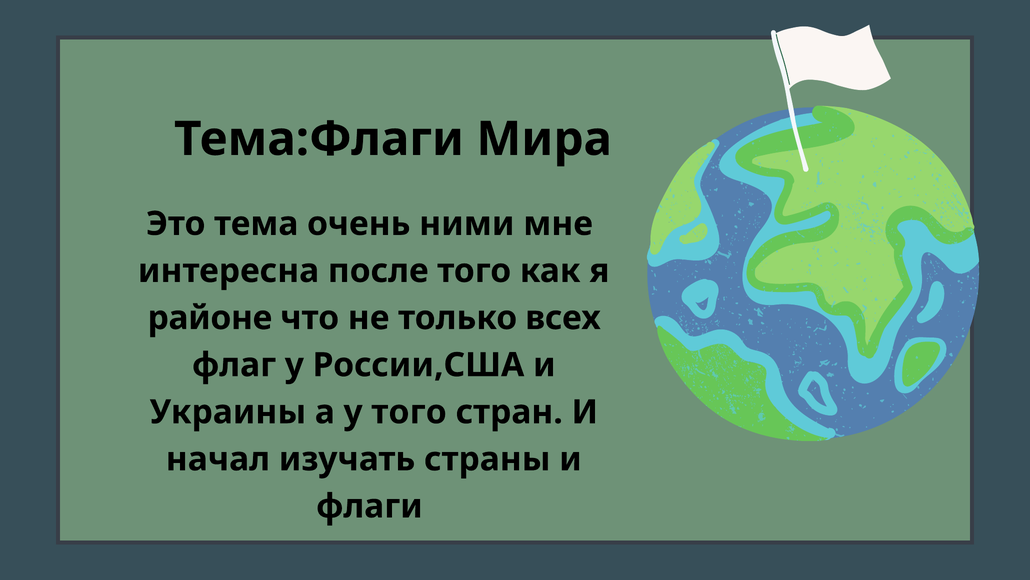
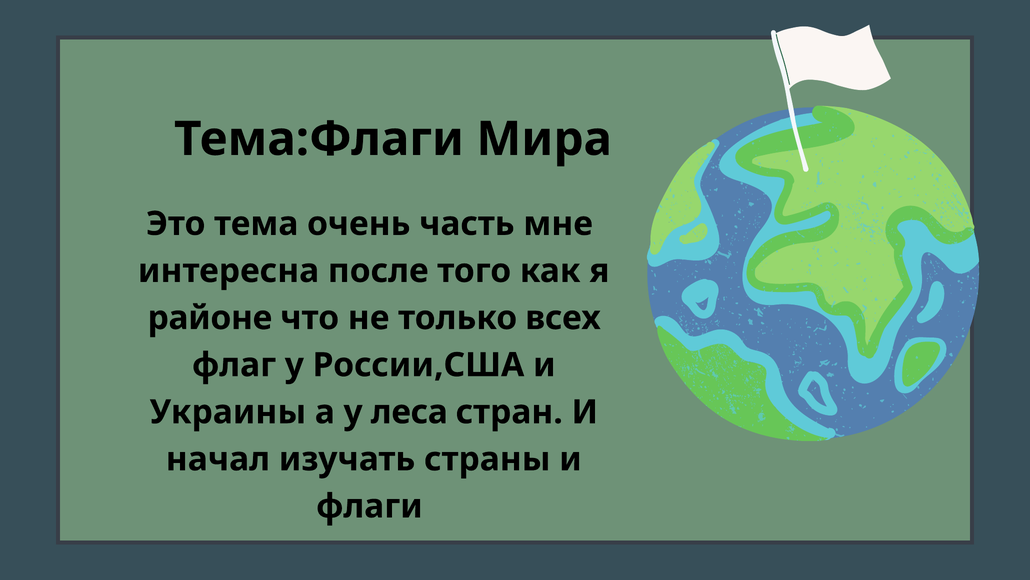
ними: ними -> часть
у того: того -> леса
